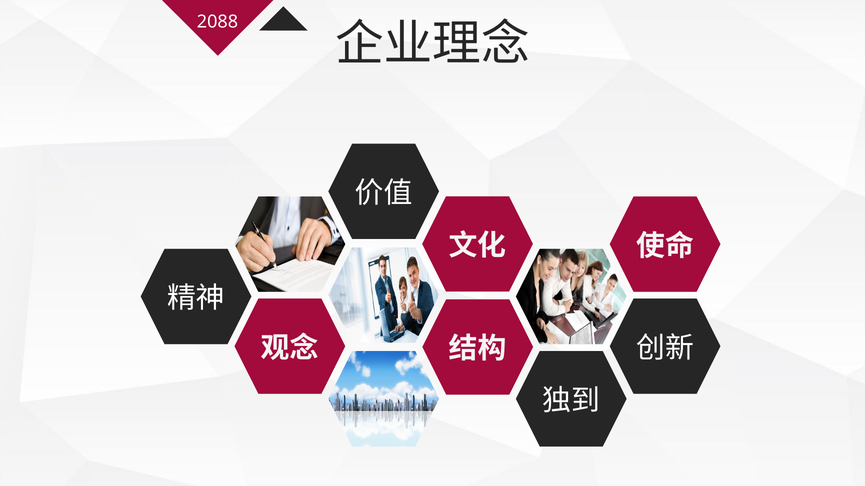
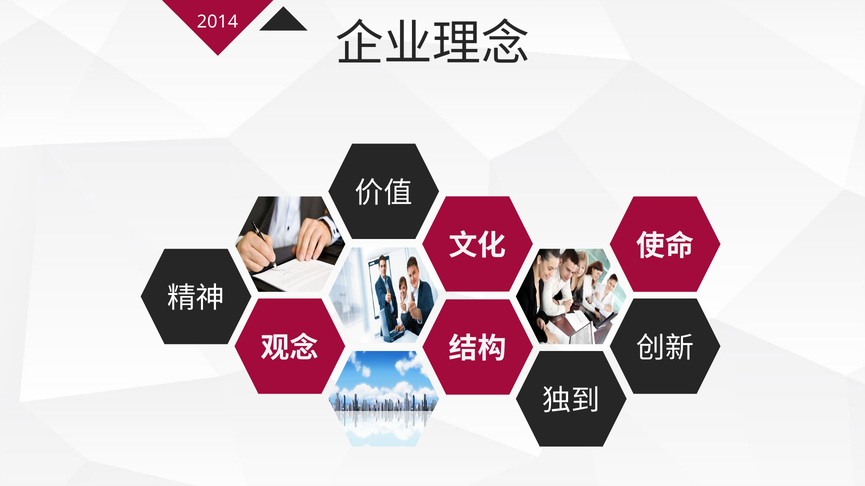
2088: 2088 -> 2014
